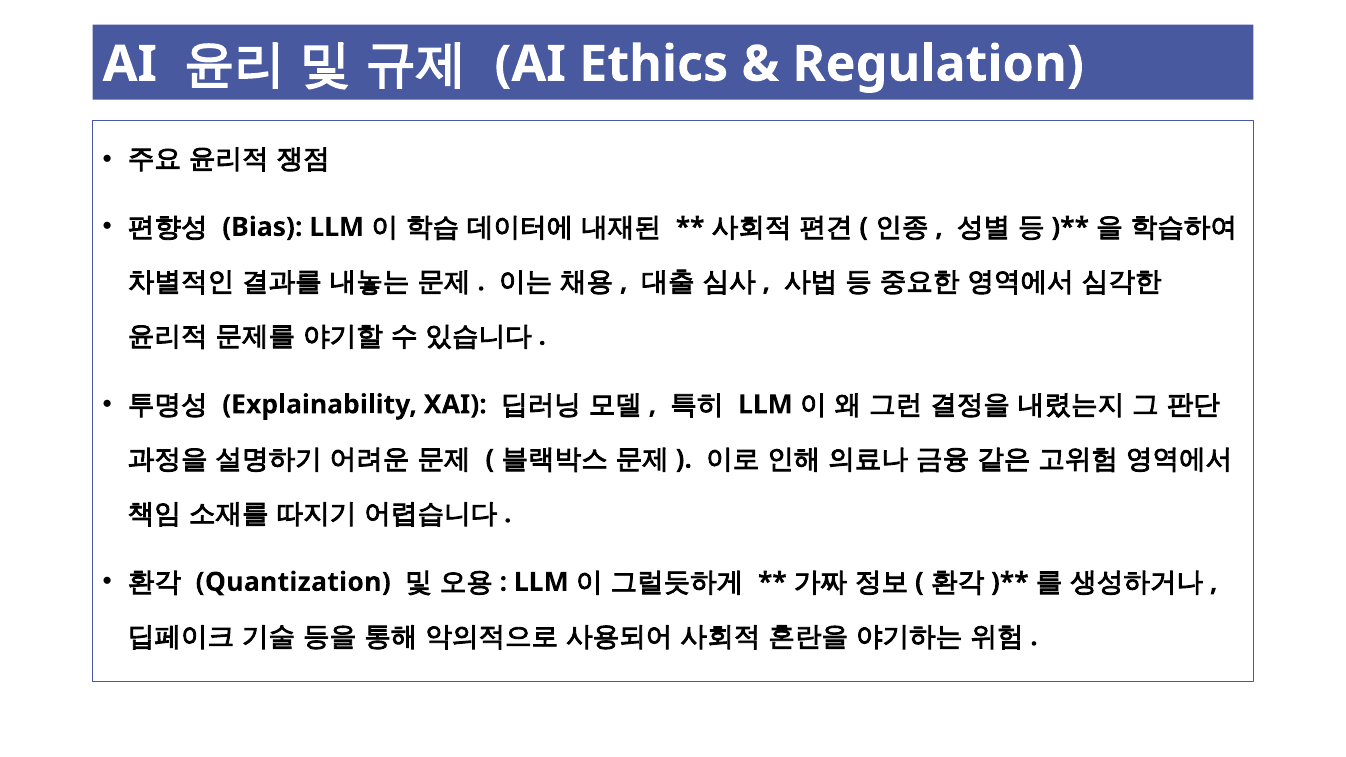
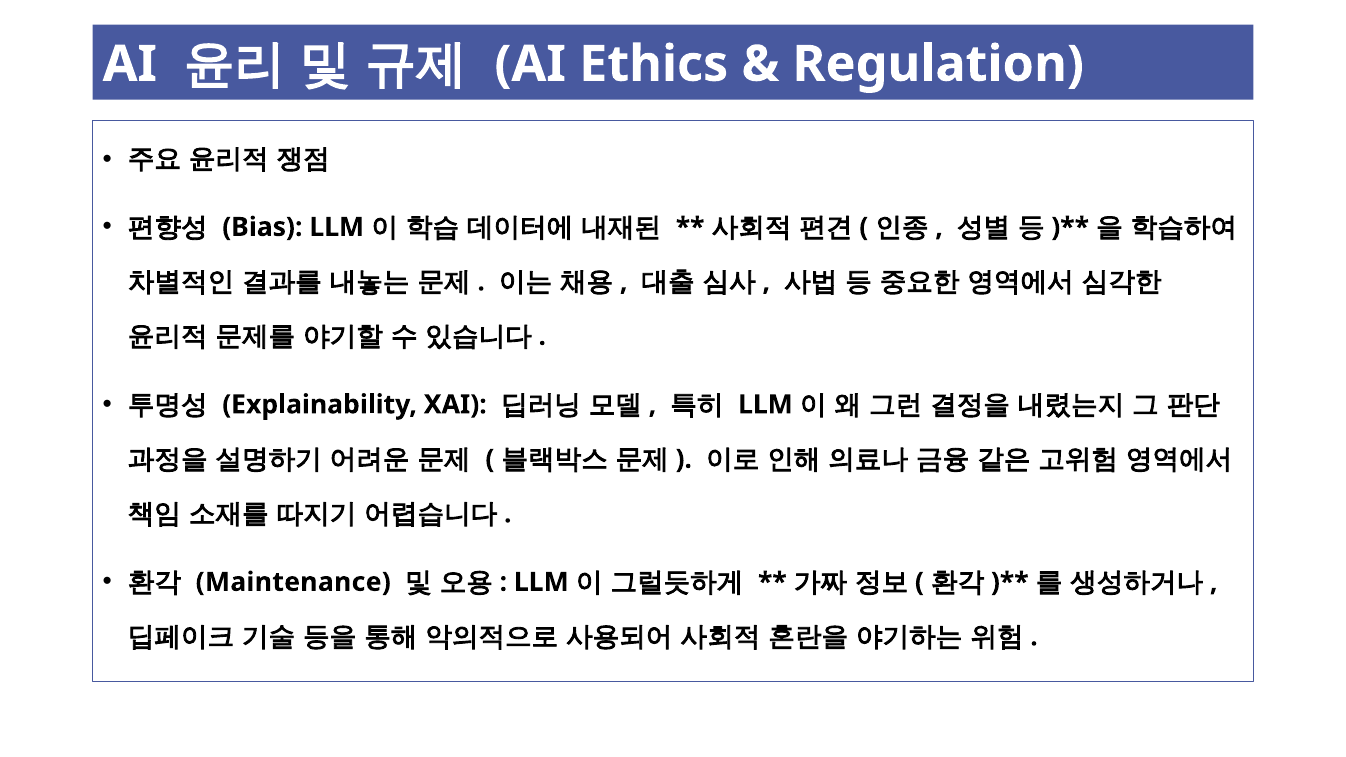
Quantization: Quantization -> Maintenance
